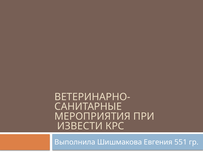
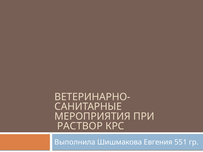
ИЗВЕСТИ: ИЗВЕСТИ -> РАСТВОР
